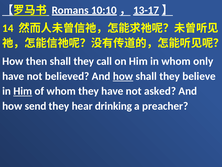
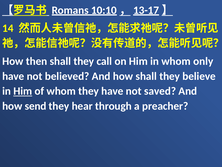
how at (123, 76) underline: present -> none
asked: asked -> saved
drinking: drinking -> through
